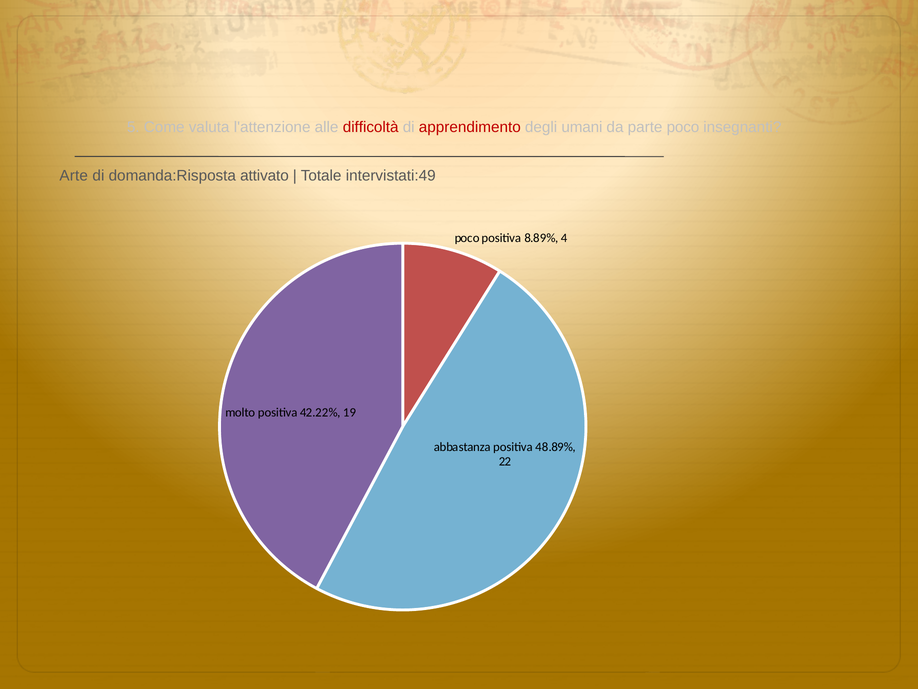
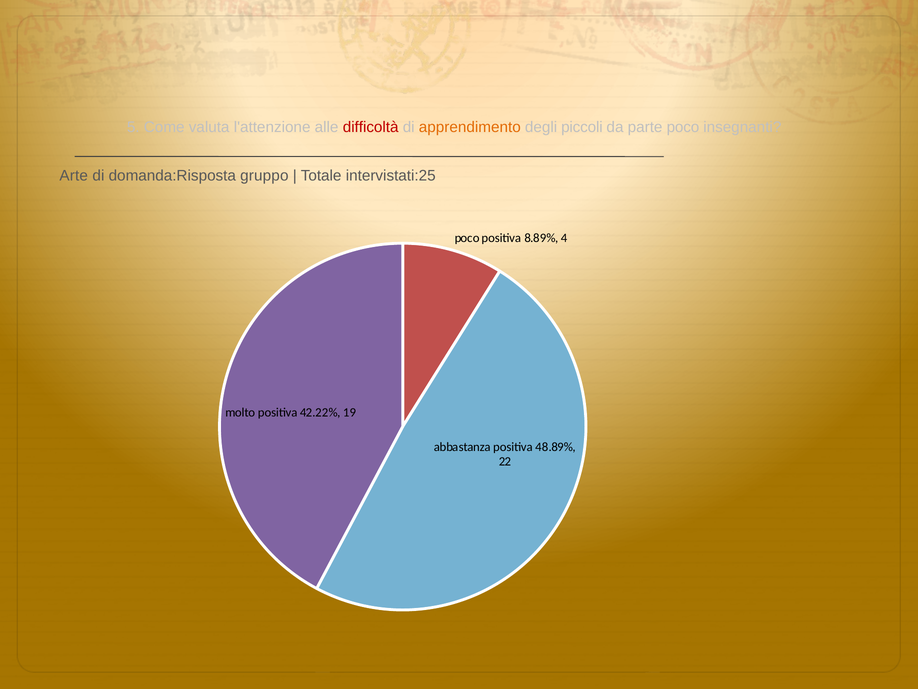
apprendimento colour: red -> orange
umani: umani -> piccoli
attivato: attivato -> gruppo
intervistati:49: intervistati:49 -> intervistati:25
